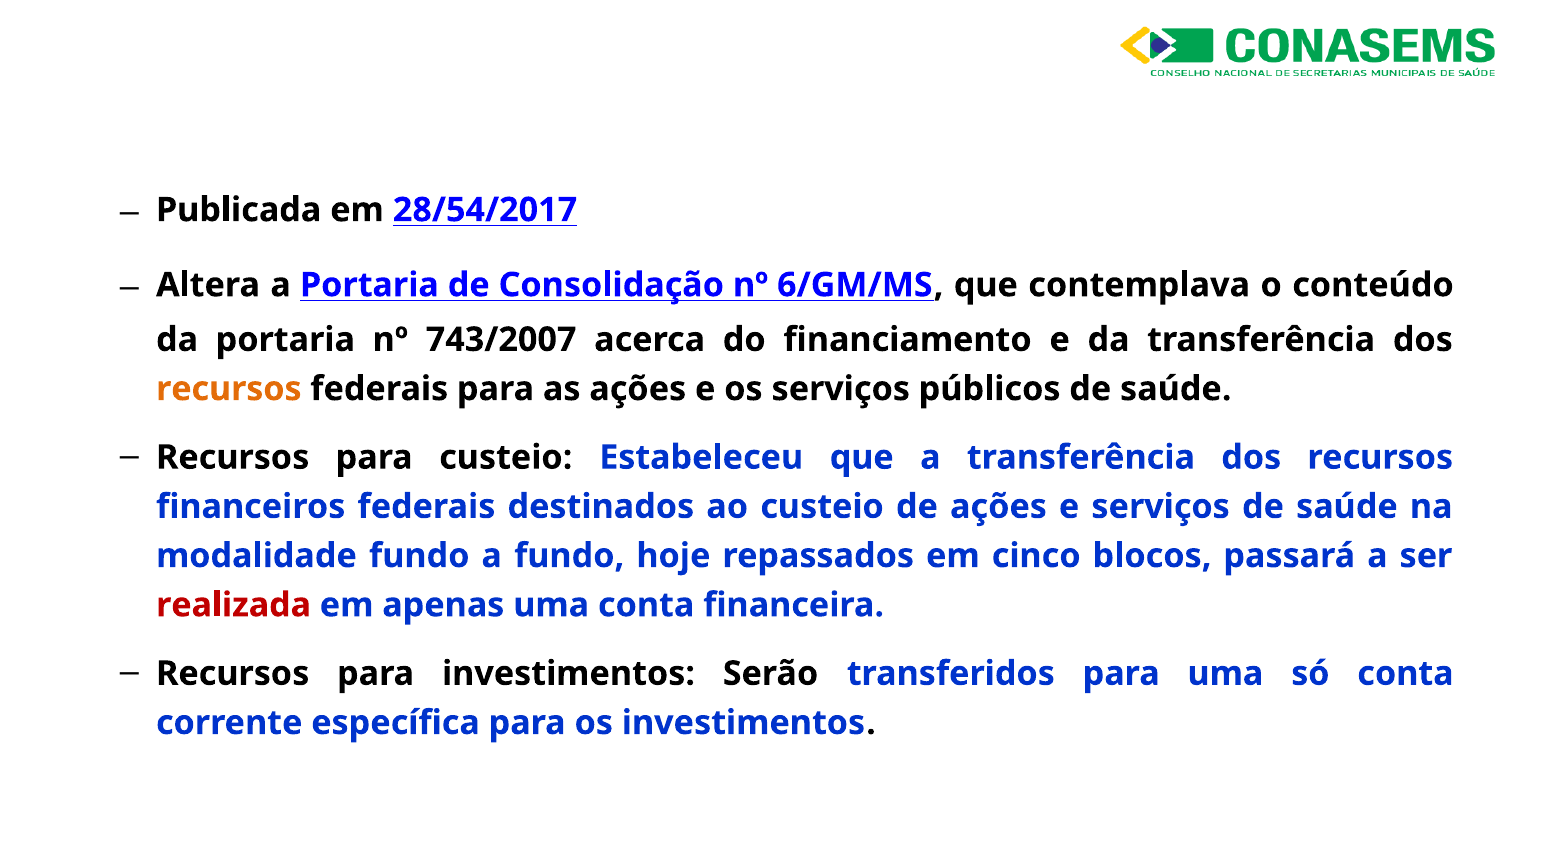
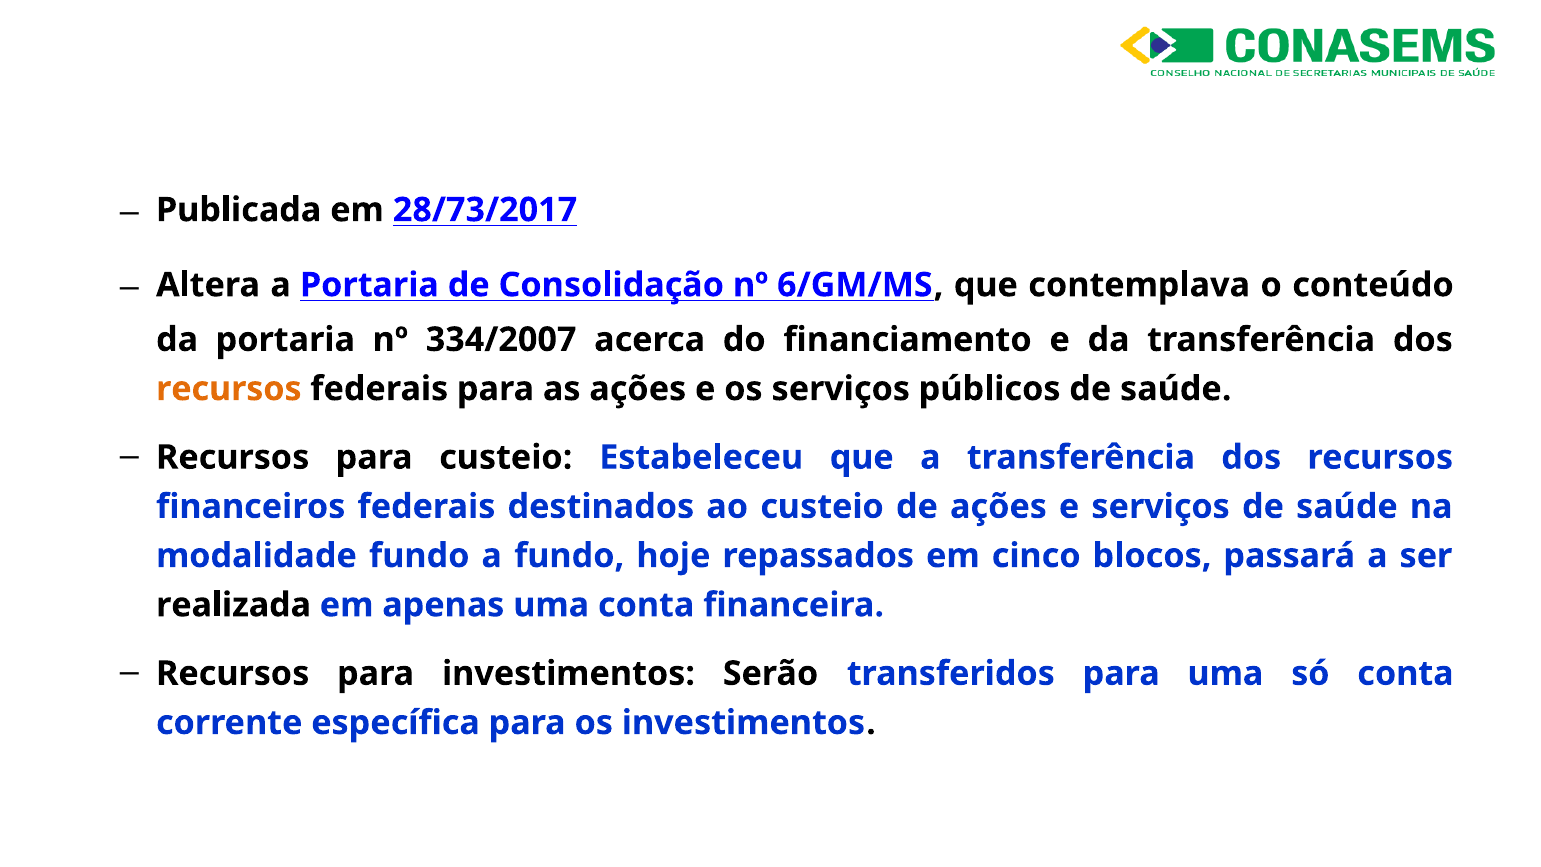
28/54/2017: 28/54/2017 -> 28/73/2017
743/2007: 743/2007 -> 334/2007
realizada colour: red -> black
